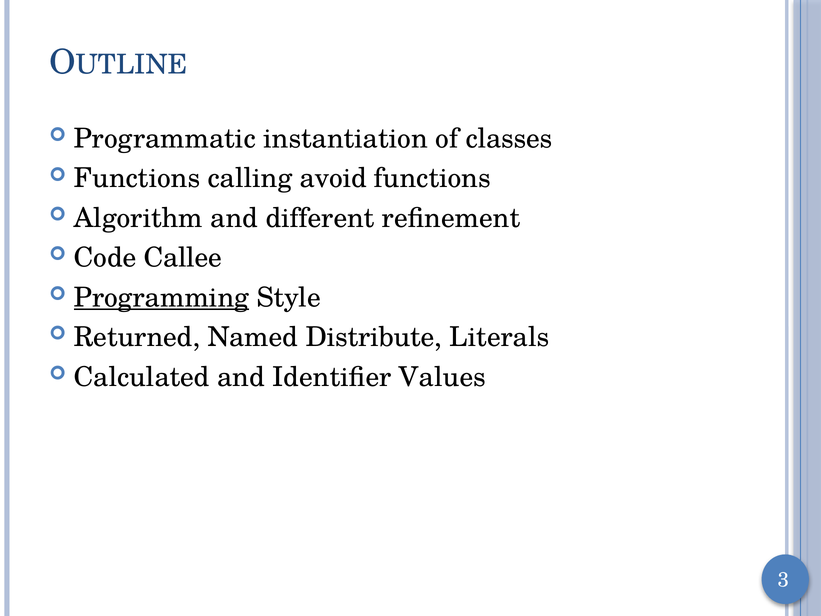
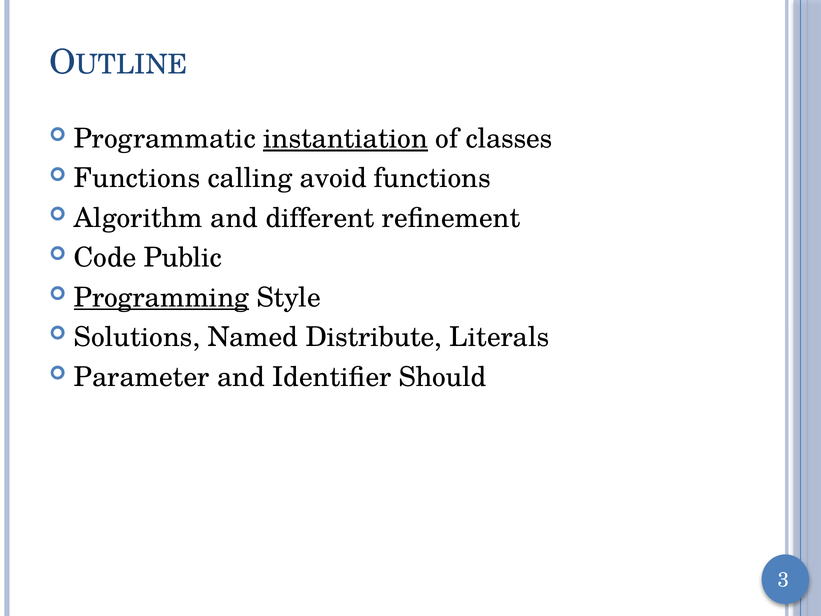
instantiation underline: none -> present
Callee: Callee -> Public
Returned: Returned -> Solutions
Calculated: Calculated -> Parameter
Values: Values -> Should
